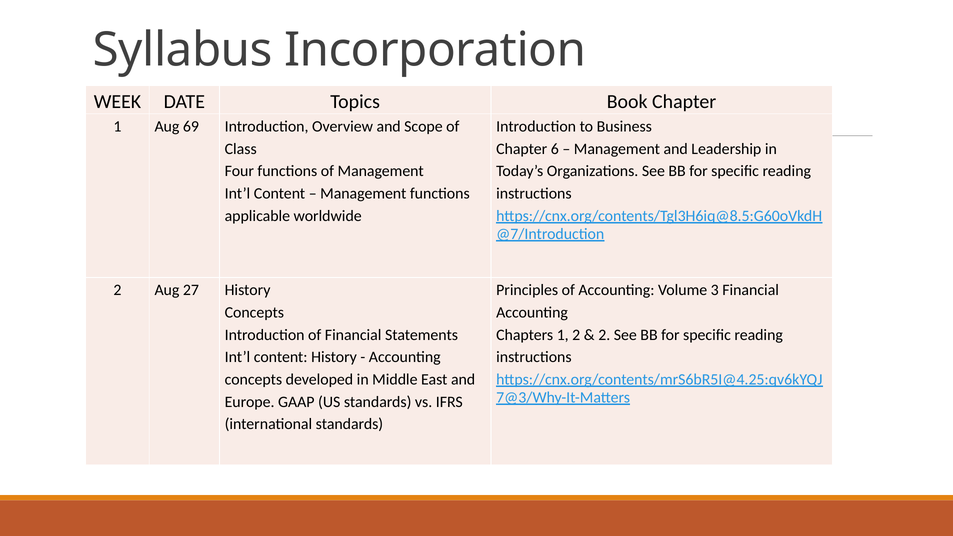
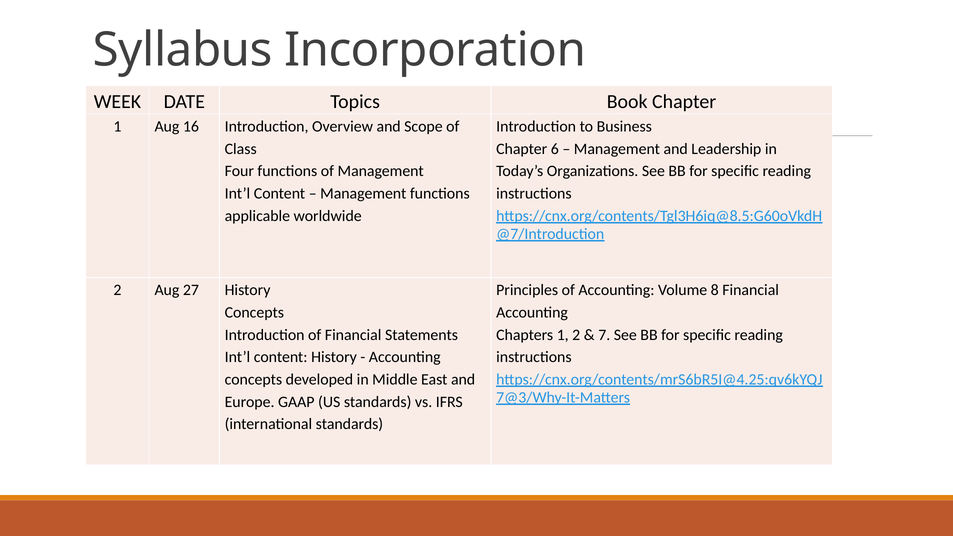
69: 69 -> 16
3: 3 -> 8
2 at (604, 335): 2 -> 7
